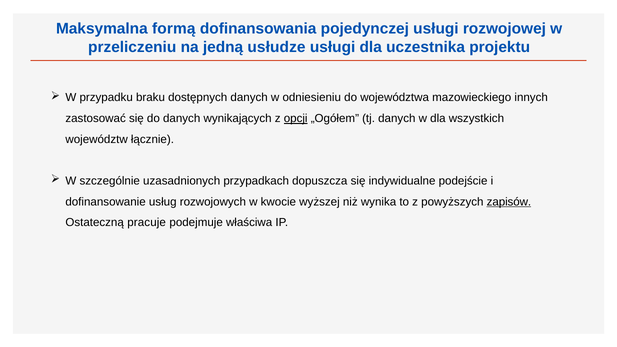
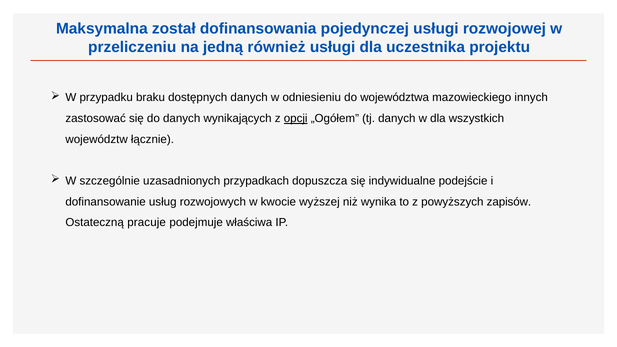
formą: formą -> został
usłudze: usłudze -> również
zapisów underline: present -> none
